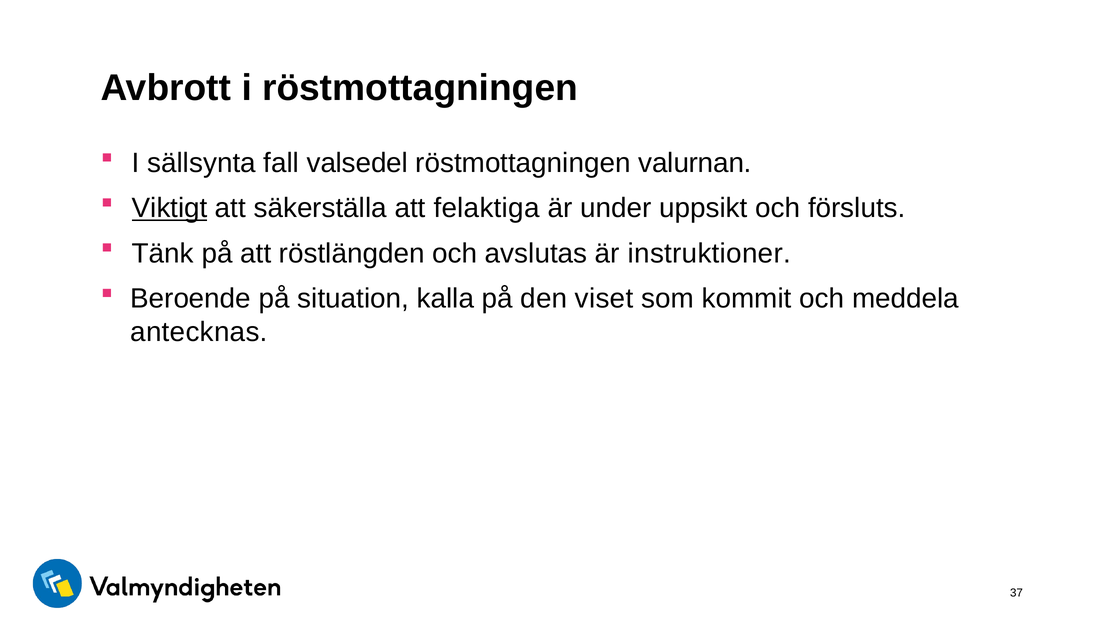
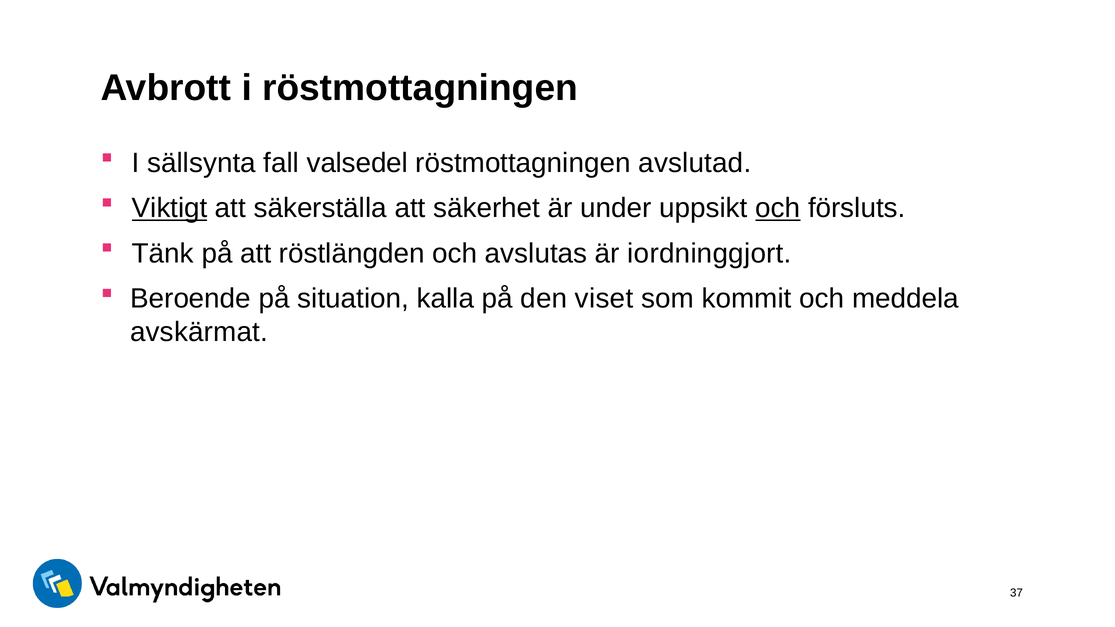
valurnan: valurnan -> avslutad
felaktiga: felaktiga -> säkerhet
och at (778, 208) underline: none -> present
instruktioner: instruktioner -> iordninggjort
antecknas: antecknas -> avskärmat
